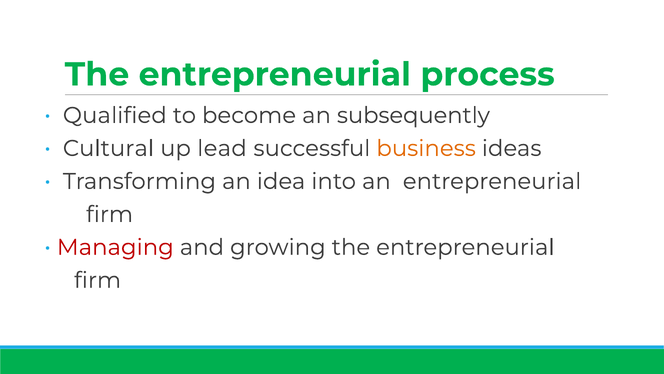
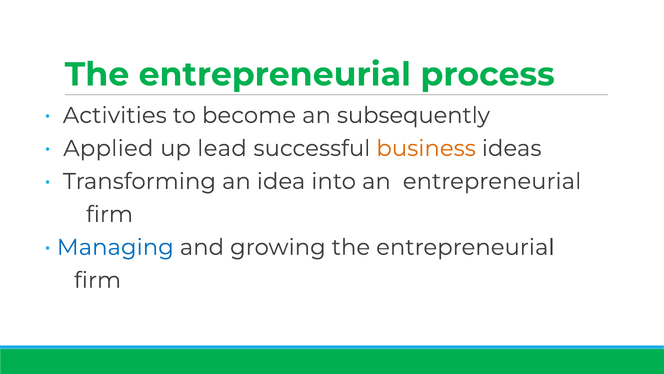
Qualified: Qualified -> Activities
Cultural: Cultural -> Applied
Managing colour: red -> blue
